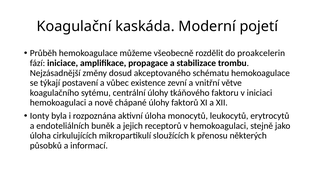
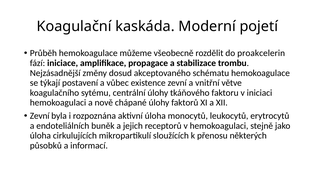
Ionty at (40, 116): Ionty -> Zevní
